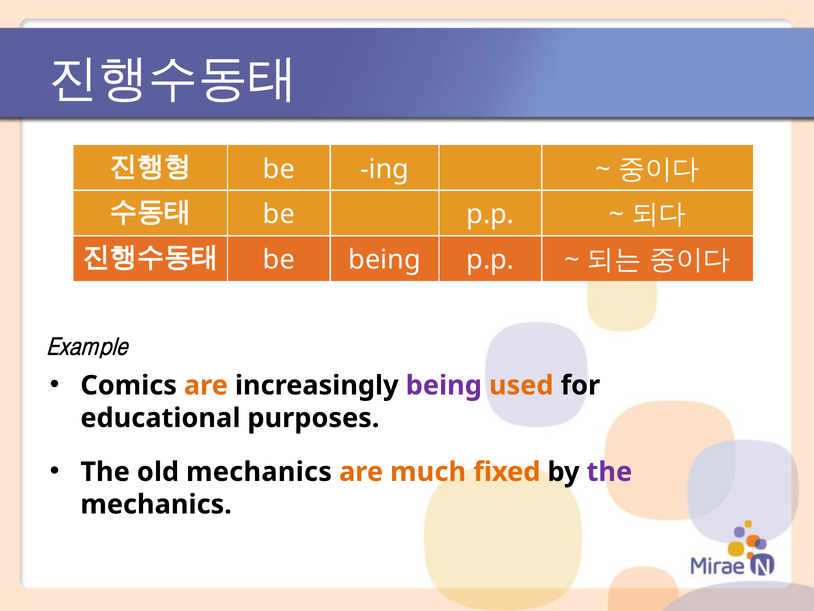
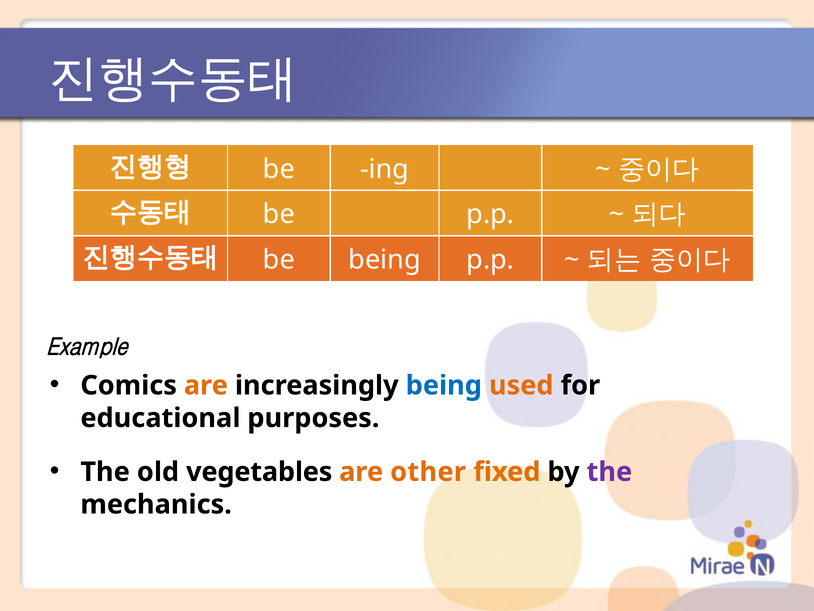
being at (444, 385) colour: purple -> blue
old mechanics: mechanics -> vegetables
much: much -> other
